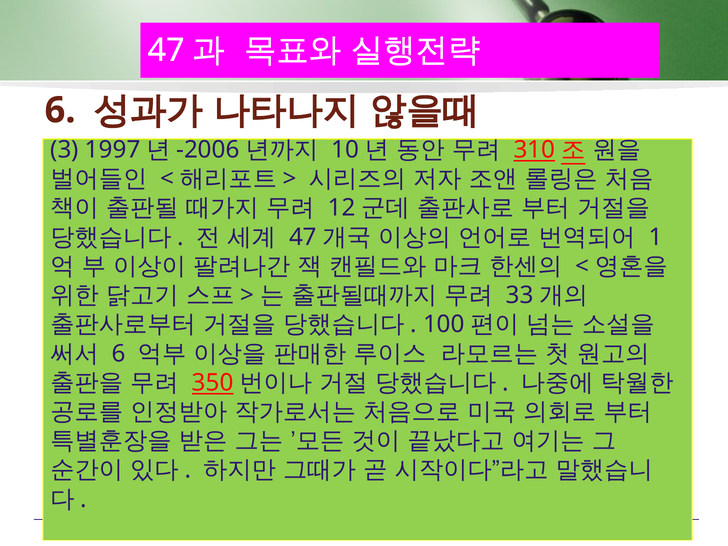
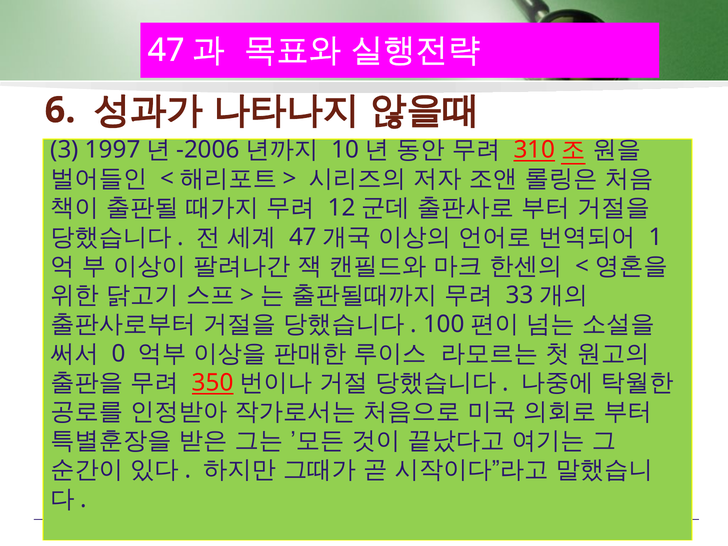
6 at (119, 353): 6 -> 0
